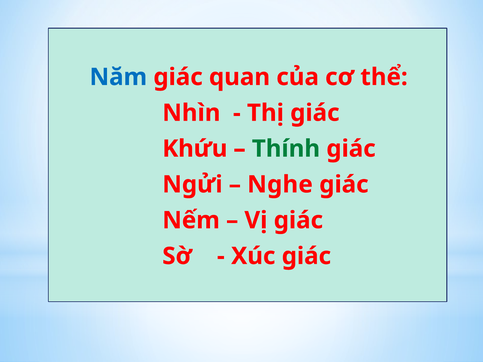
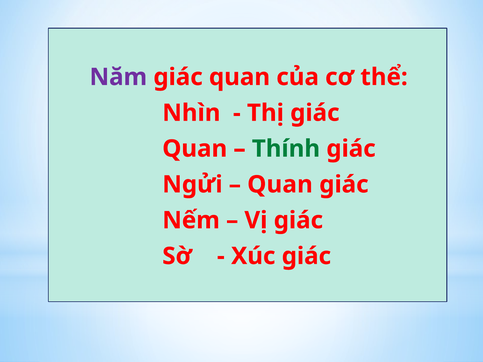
Năm colour: blue -> purple
Khứu at (195, 149): Khứu -> Quan
Nghe at (280, 185): Nghe -> Quan
